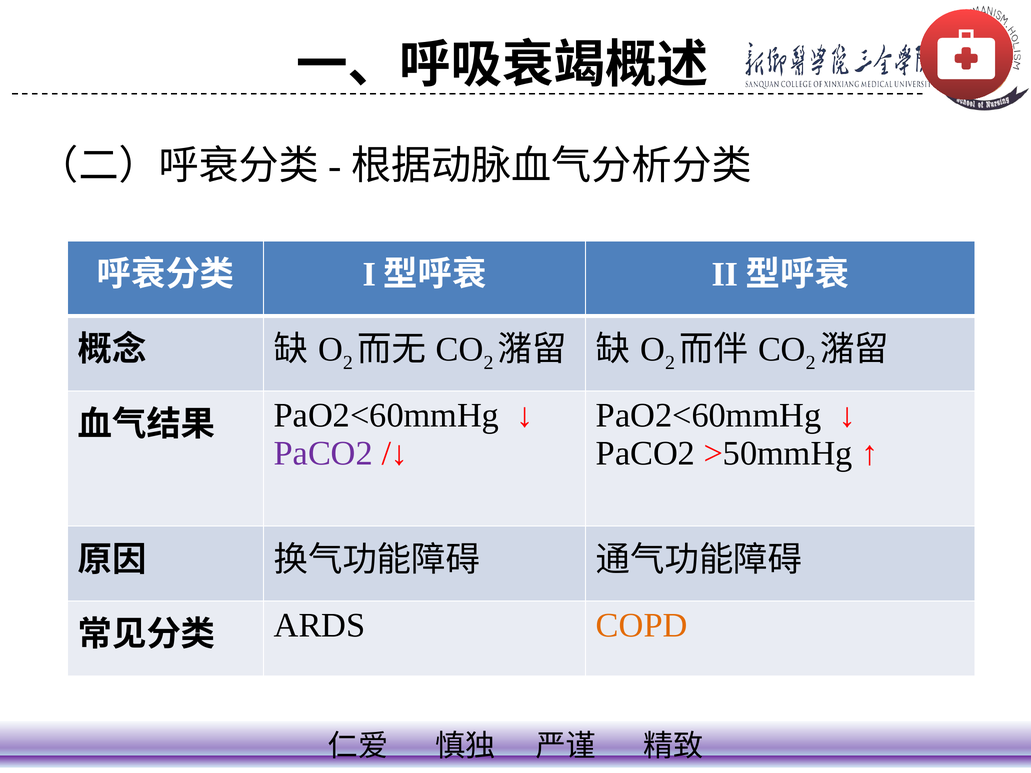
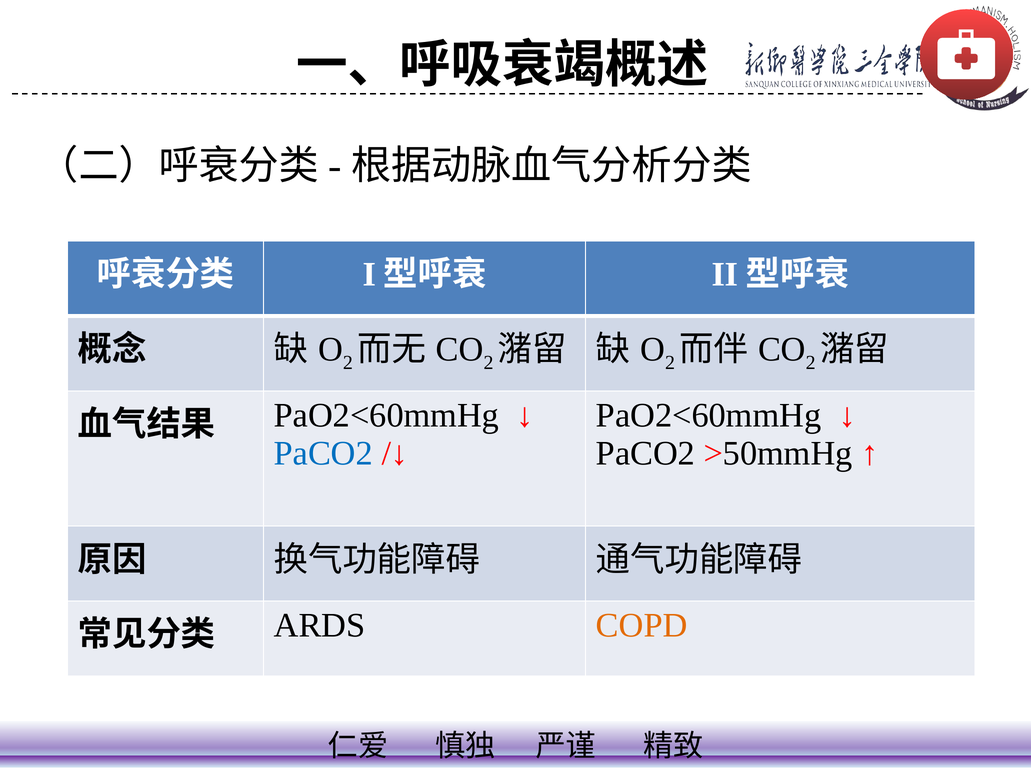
PaCO2 at (323, 453) colour: purple -> blue
